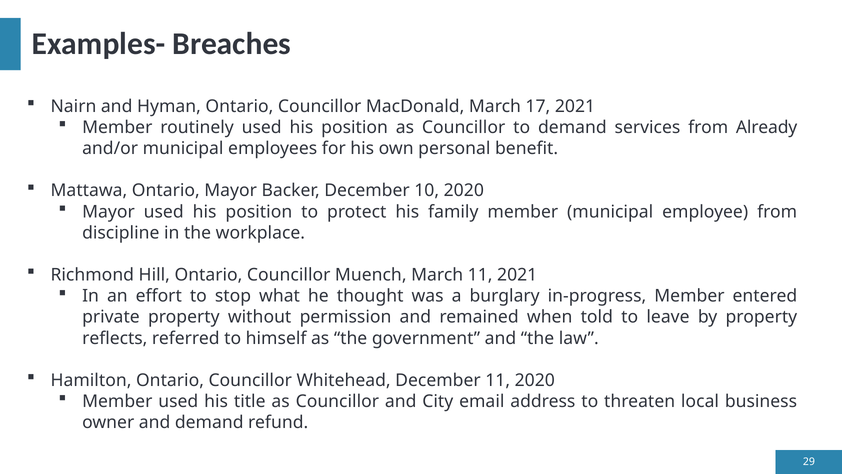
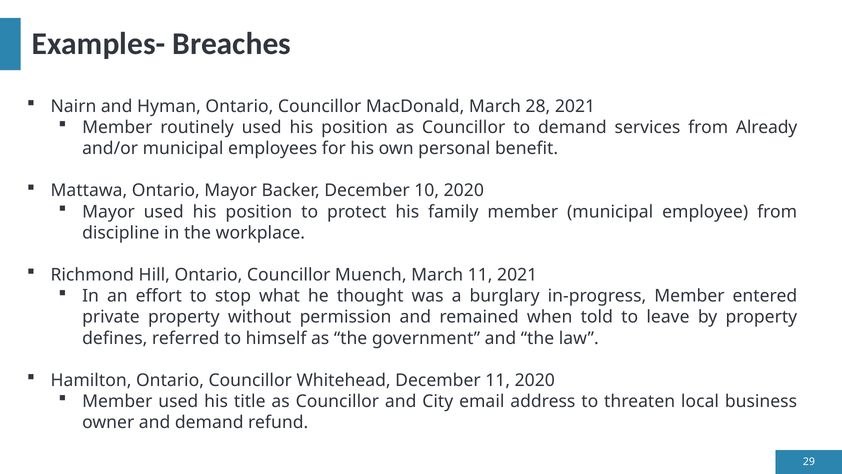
17: 17 -> 28
reflects: reflects -> defines
